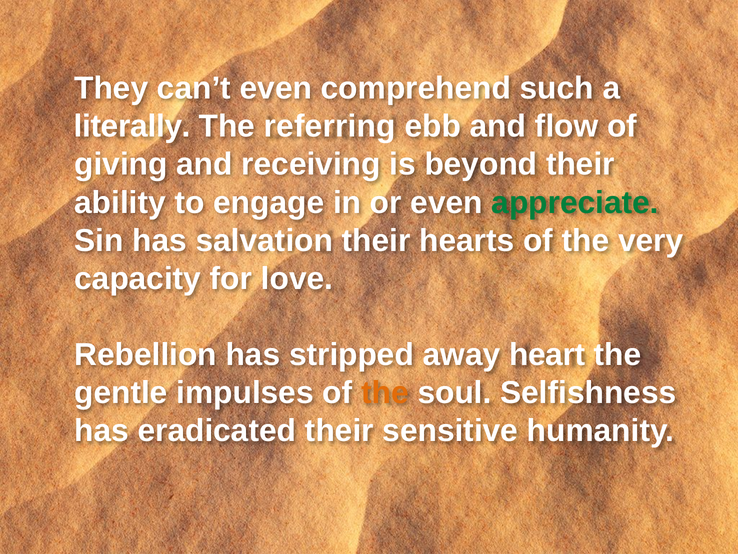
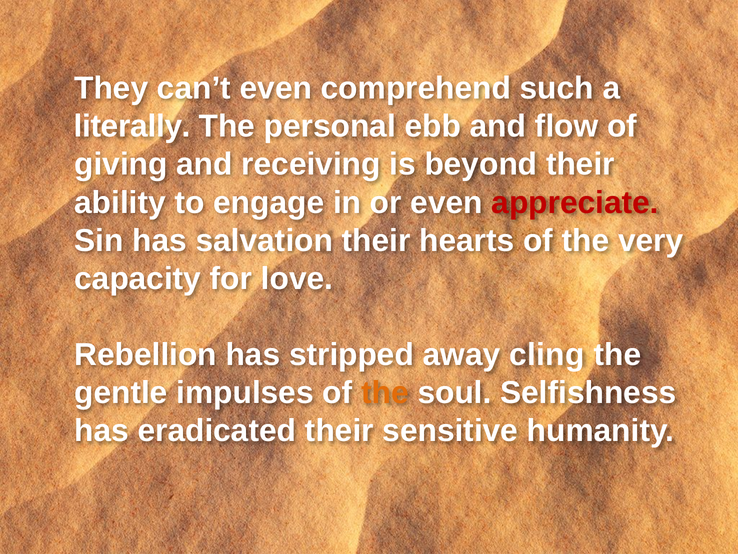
referring: referring -> personal
appreciate colour: green -> red
heart: heart -> cling
